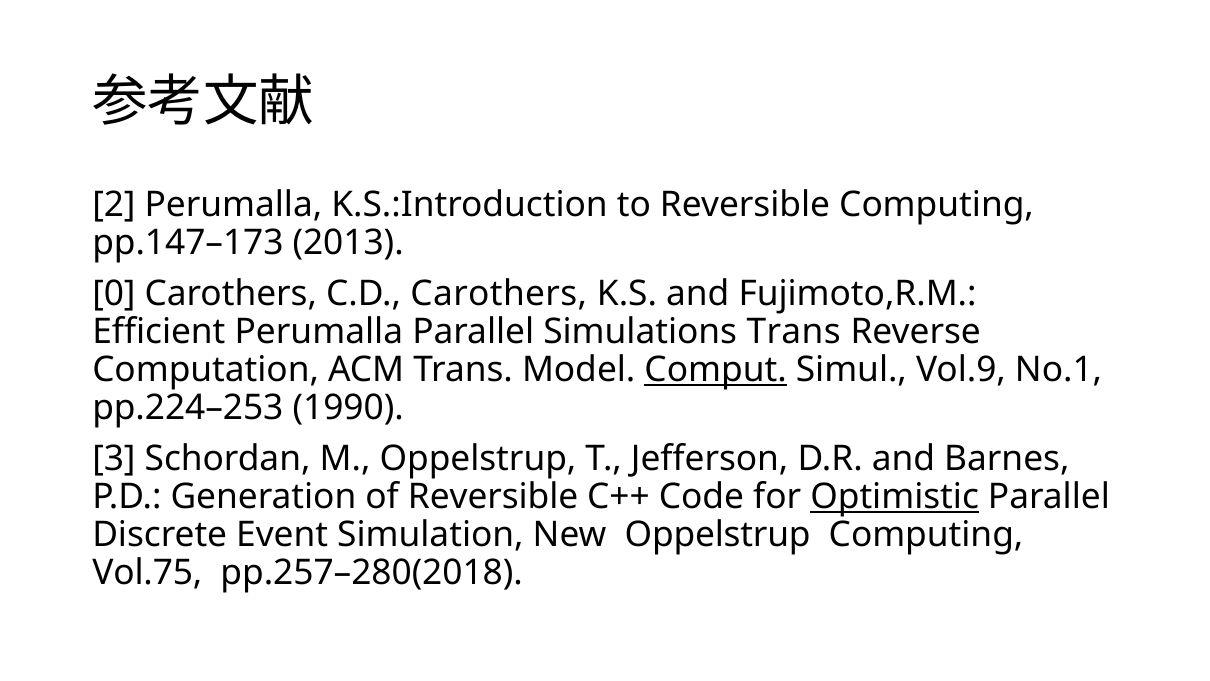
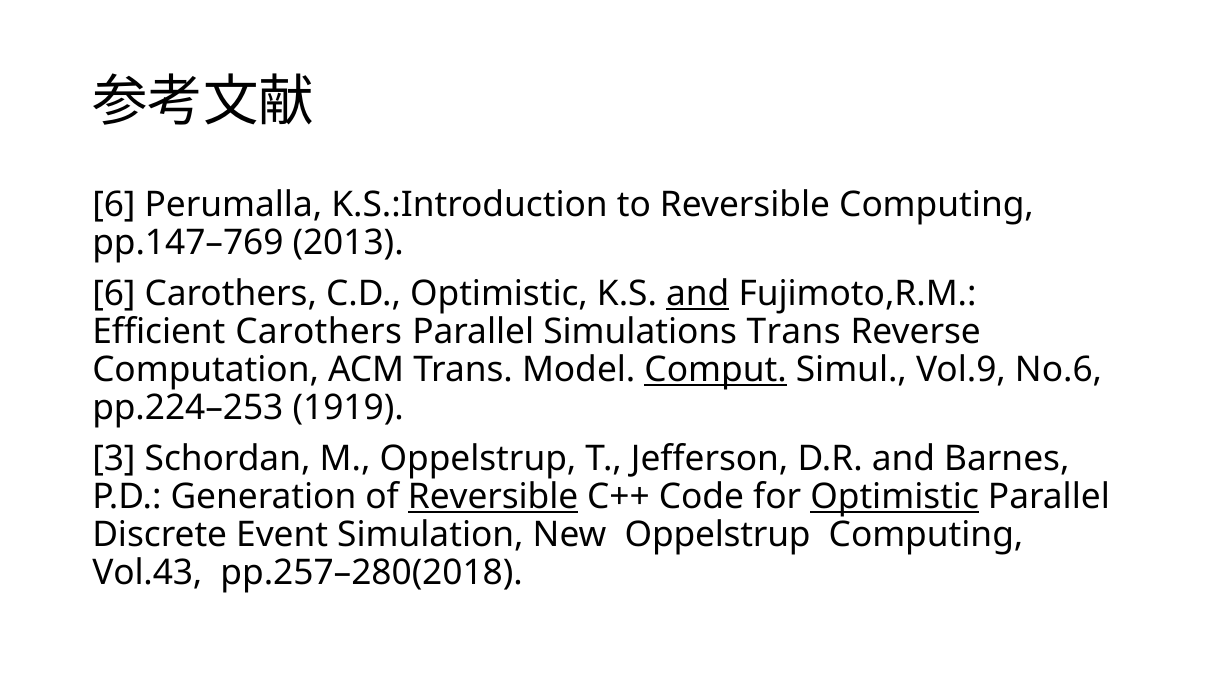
2 at (114, 205): 2 -> 6
pp.147–173: pp.147–173 -> pp.147–769
0 at (114, 293): 0 -> 6
C.D Carothers: Carothers -> Optimistic
and at (698, 293) underline: none -> present
Efficient Perumalla: Perumalla -> Carothers
No.1: No.1 -> No.6
1990: 1990 -> 1919
Reversible at (493, 497) underline: none -> present
Vol.75: Vol.75 -> Vol.43
